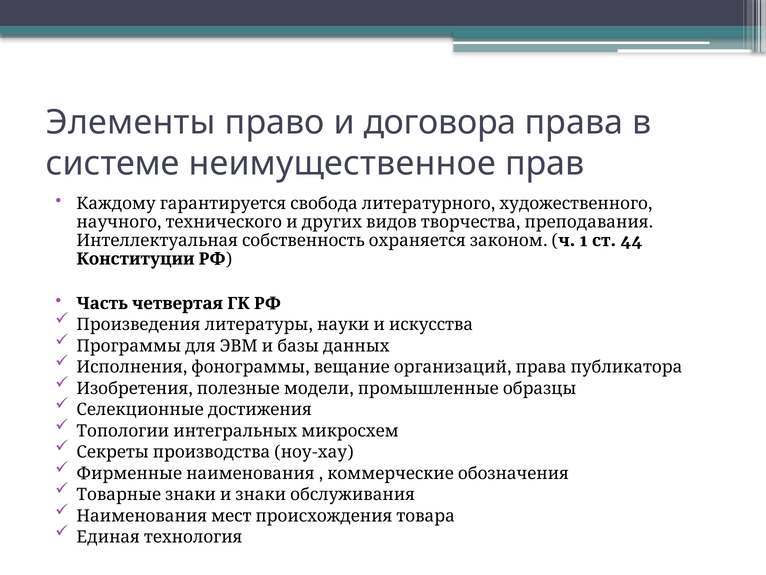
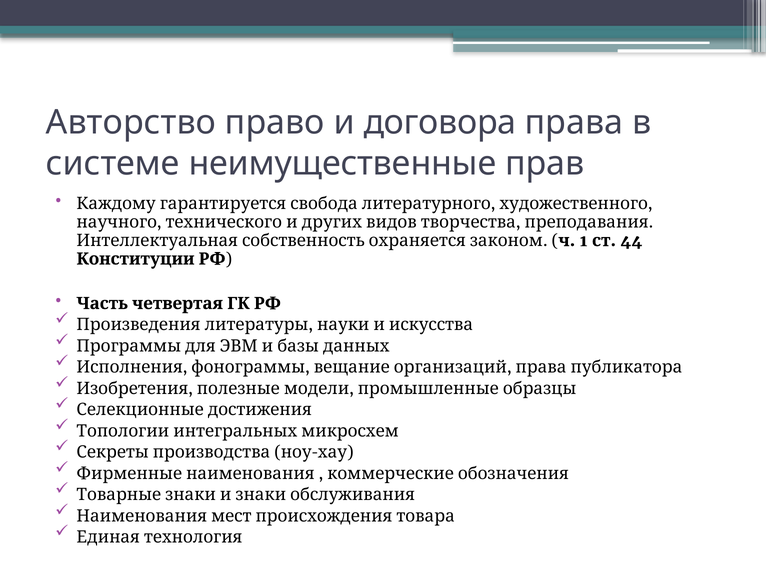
Элементы: Элементы -> Авторство
неимущественное: неимущественное -> неимущественные
